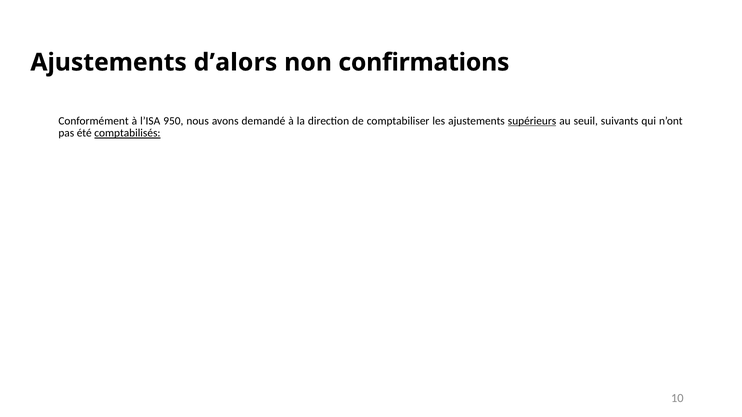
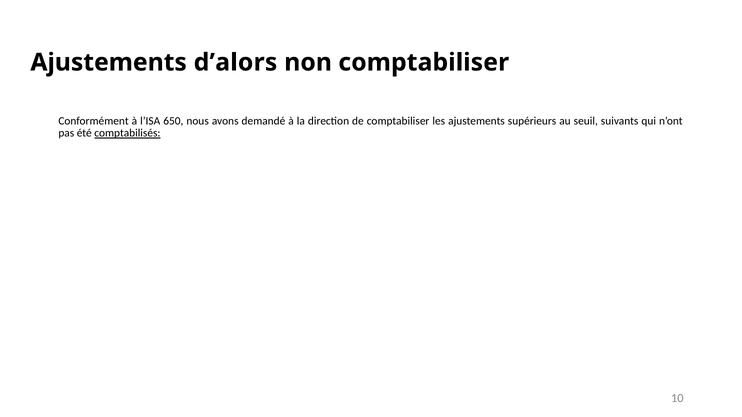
non confirmations: confirmations -> comptabiliser
950: 950 -> 650
supérieurs underline: present -> none
